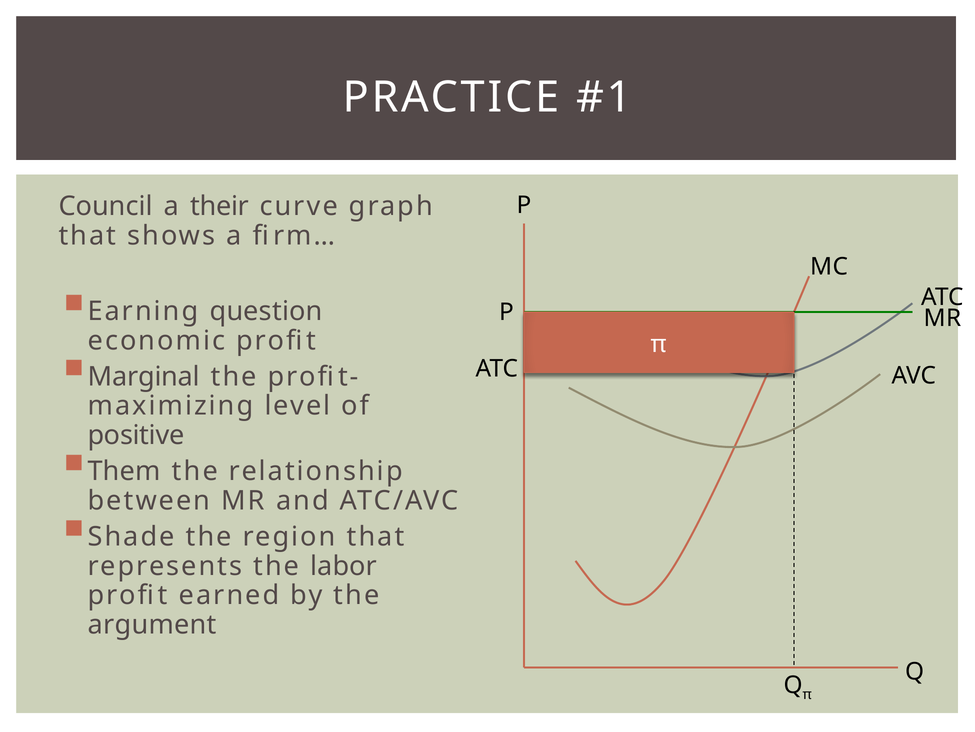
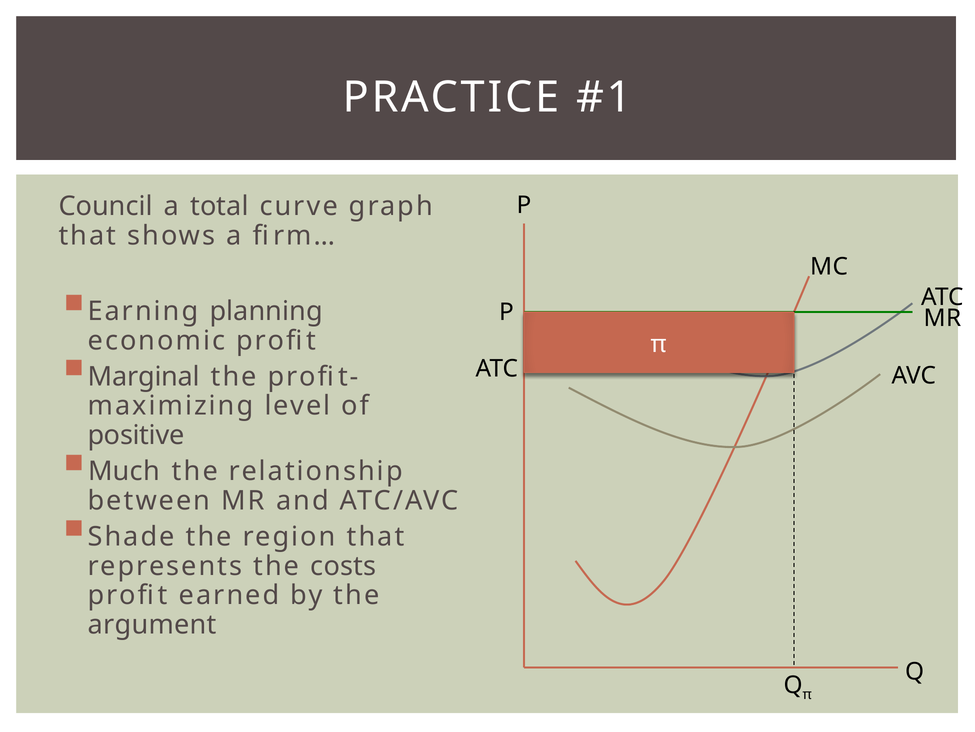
their: their -> total
question: question -> planning
Them: Them -> Much
labor: labor -> costs
